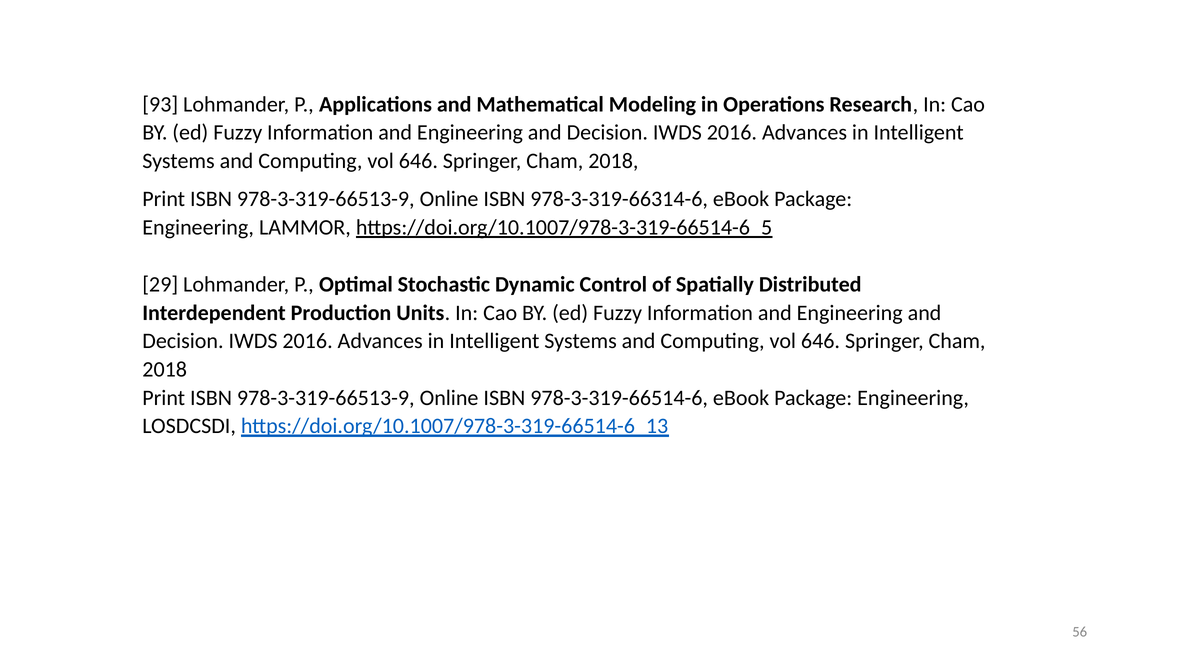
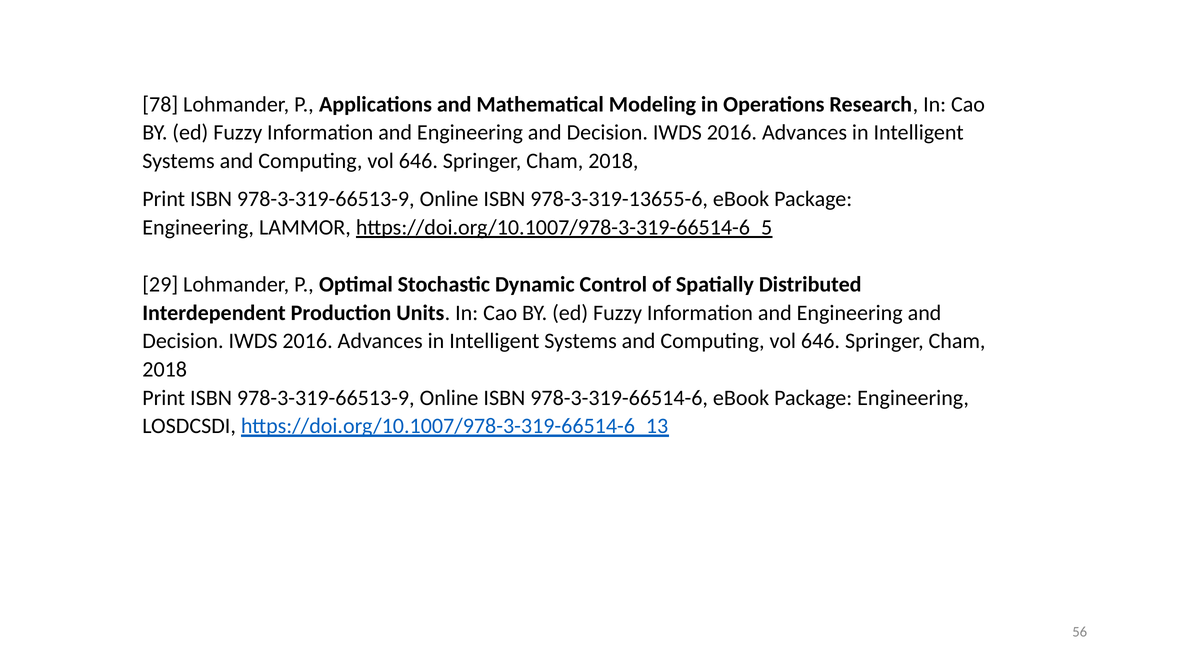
93: 93 -> 78
978-3-319-66314-6: 978-3-319-66314-6 -> 978-3-319-13655-6
